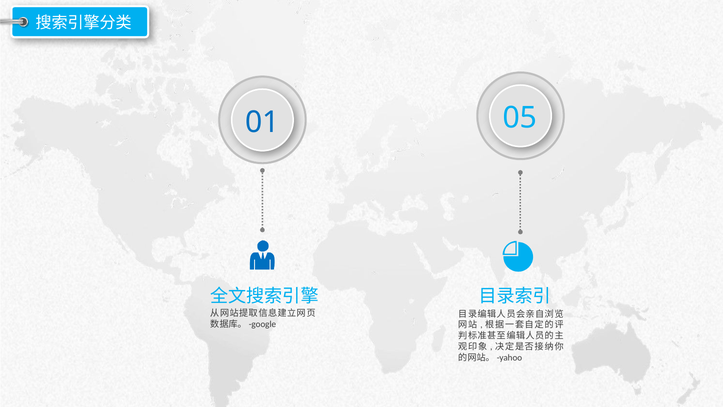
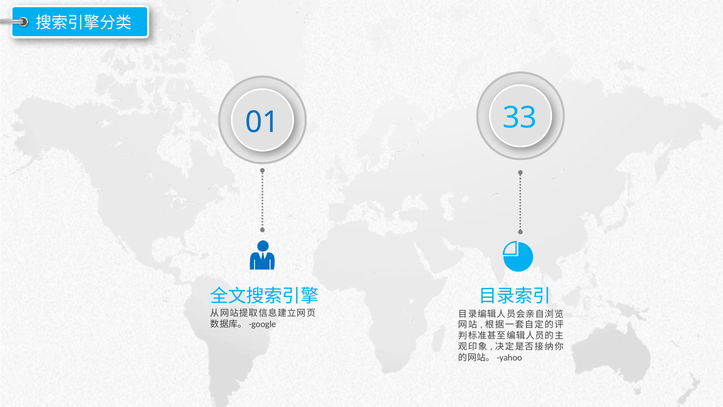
05: 05 -> 33
